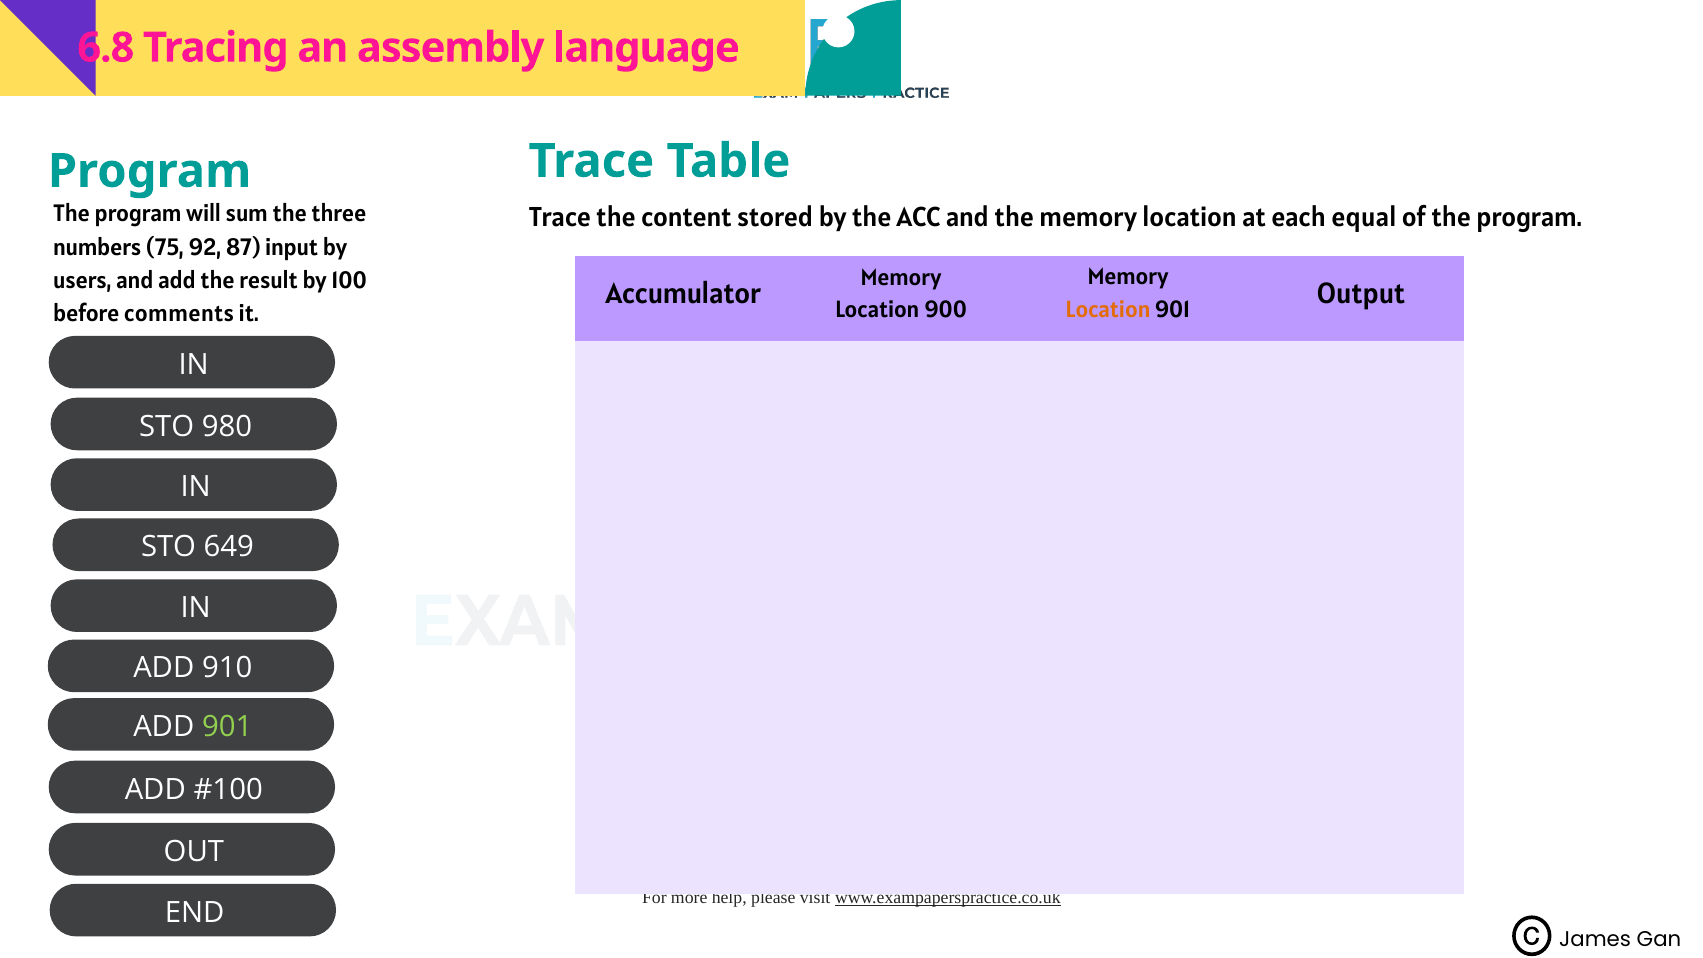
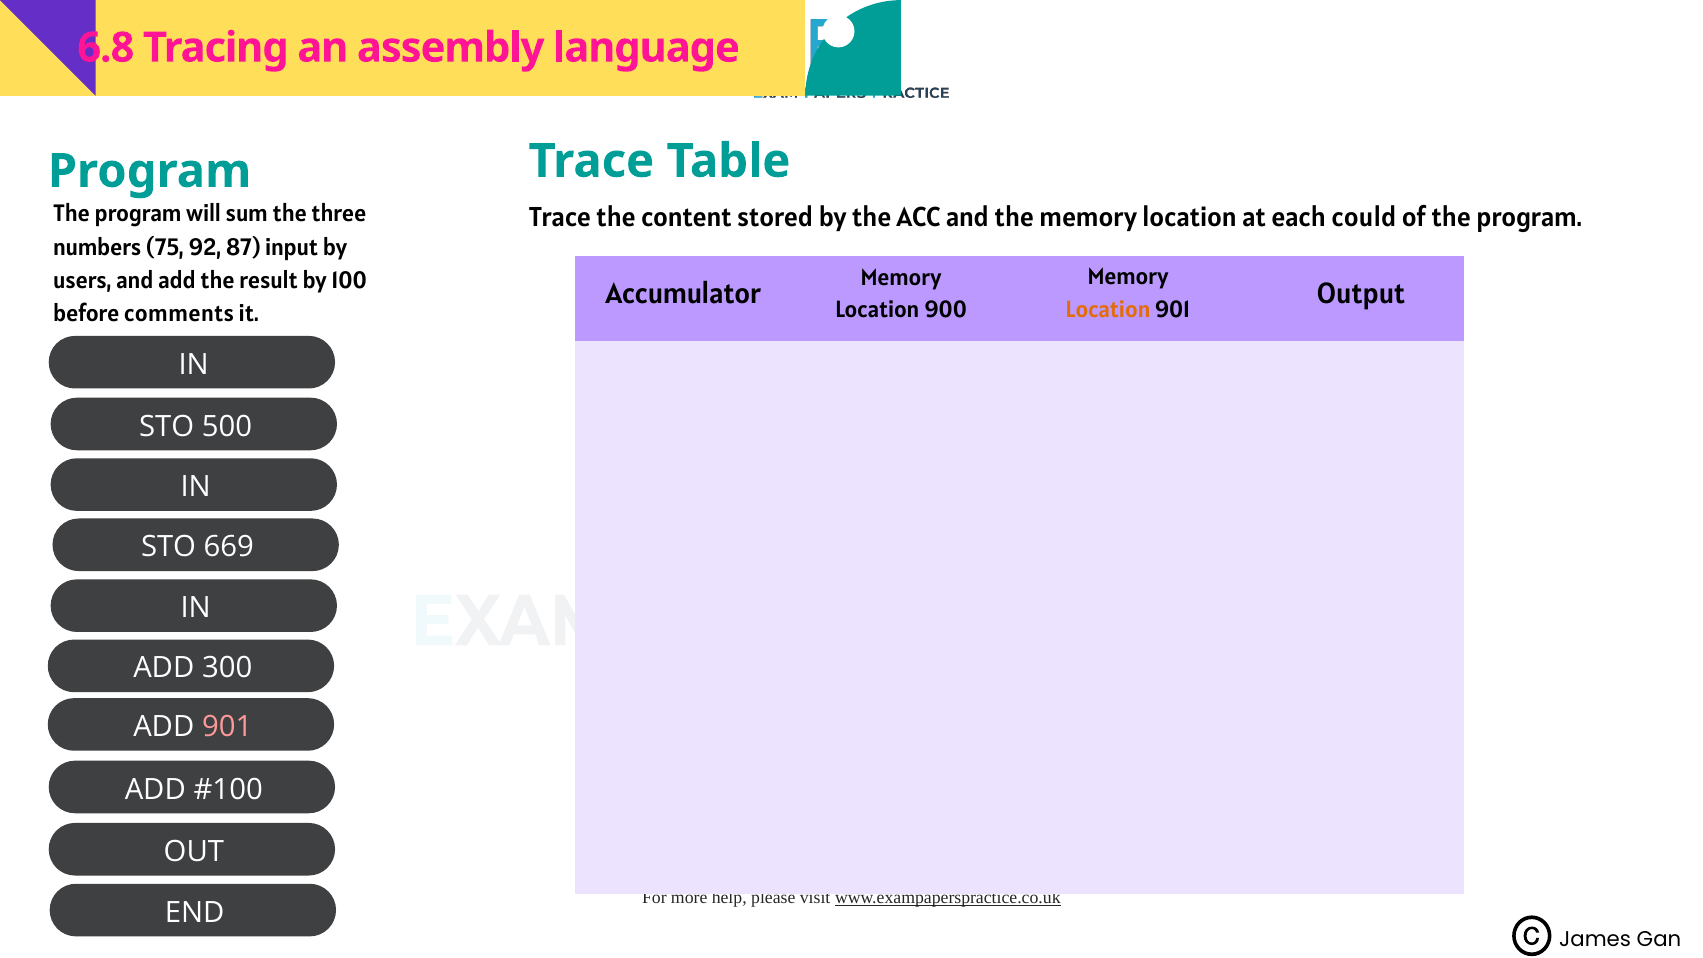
equal: equal -> could
980: 980 -> 500
649: 649 -> 669
910: 910 -> 300
901 at (227, 727) colour: light green -> pink
